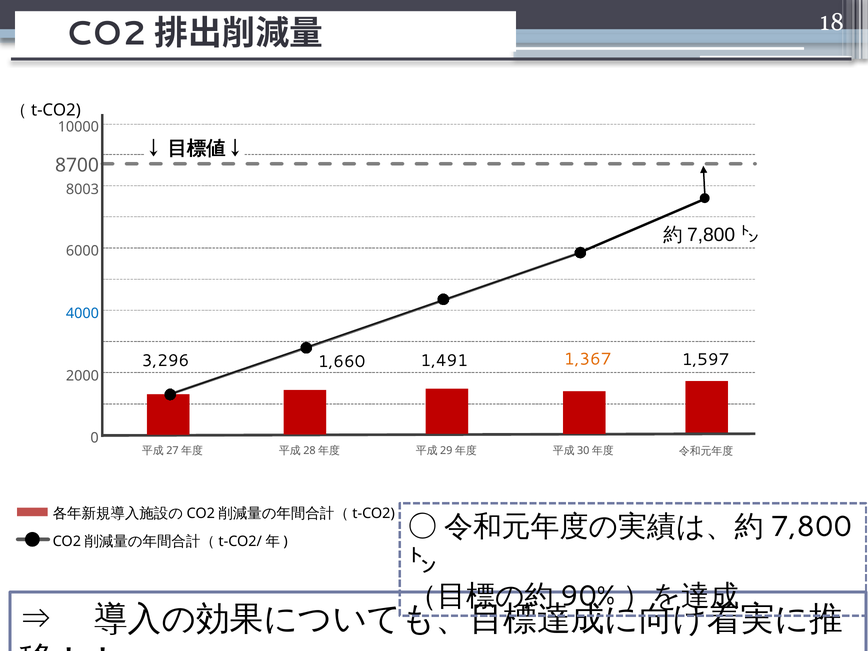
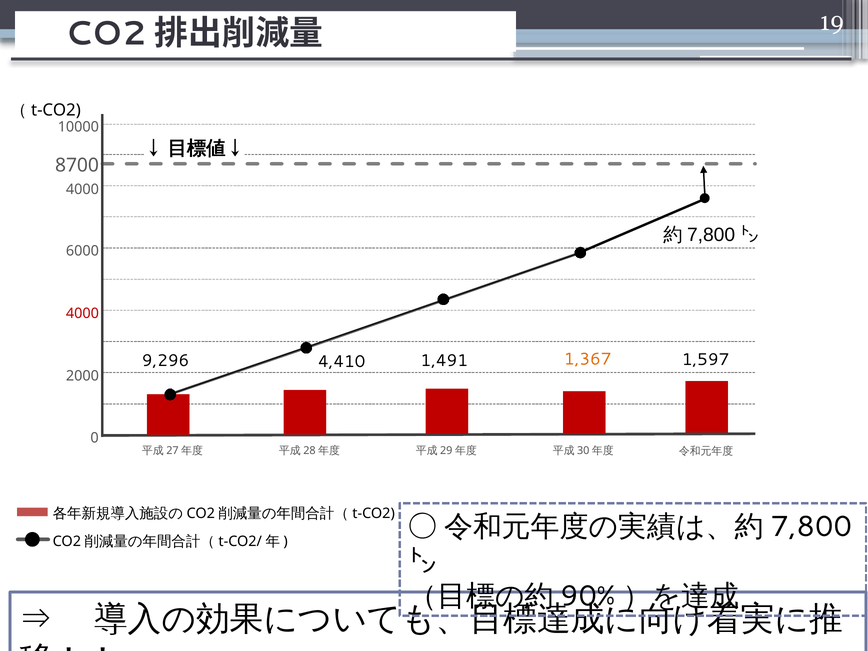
18: 18 -> 19
8003 at (82, 189): 8003 -> 4000
4000 at (82, 314) colour: blue -> red
3,296: 3,296 -> 9,296
1,660: 1,660 -> 4,410
